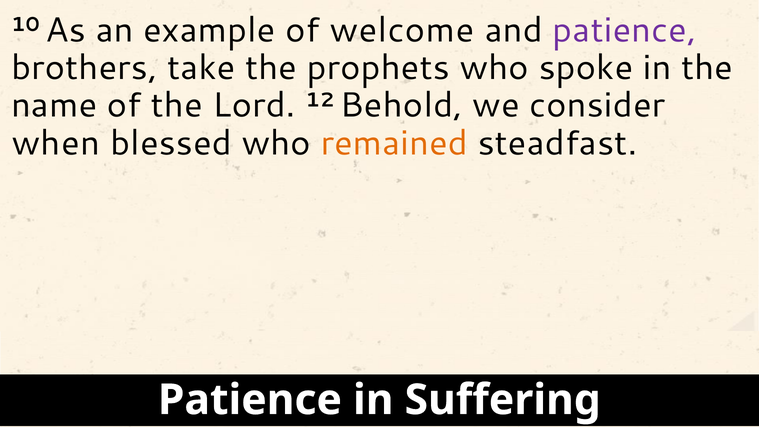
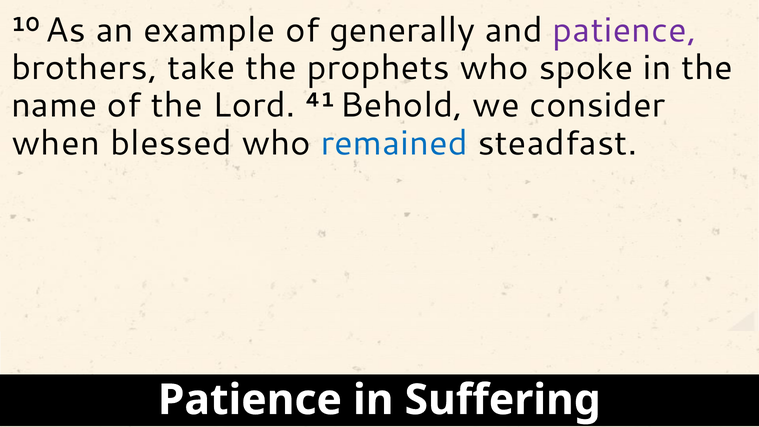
welcome: welcome -> generally
12: 12 -> 41
remained colour: orange -> blue
